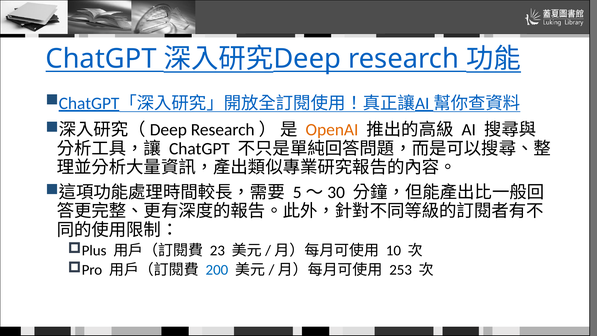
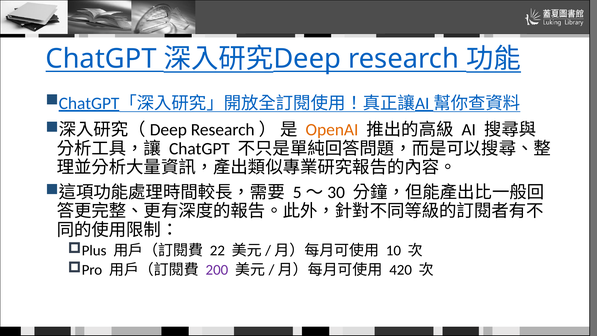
23: 23 -> 22
200 colour: blue -> purple
253: 253 -> 420
